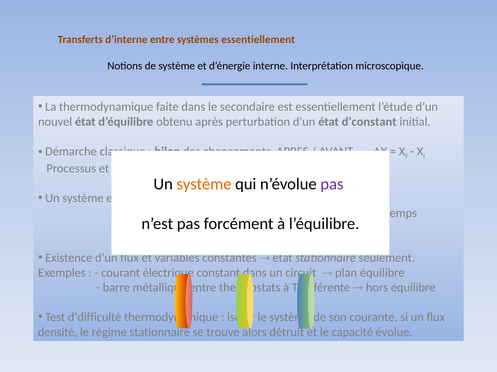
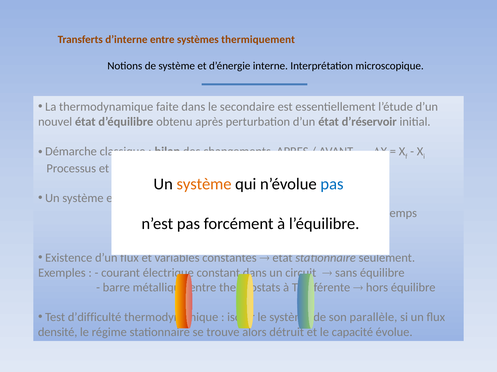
systèmes essentiellement: essentiellement -> thermiquement
d’constant: d’constant -> d’réservoir
pas at (332, 185) colour: purple -> blue
plan: plan -> sans
courante: courante -> parallèle
